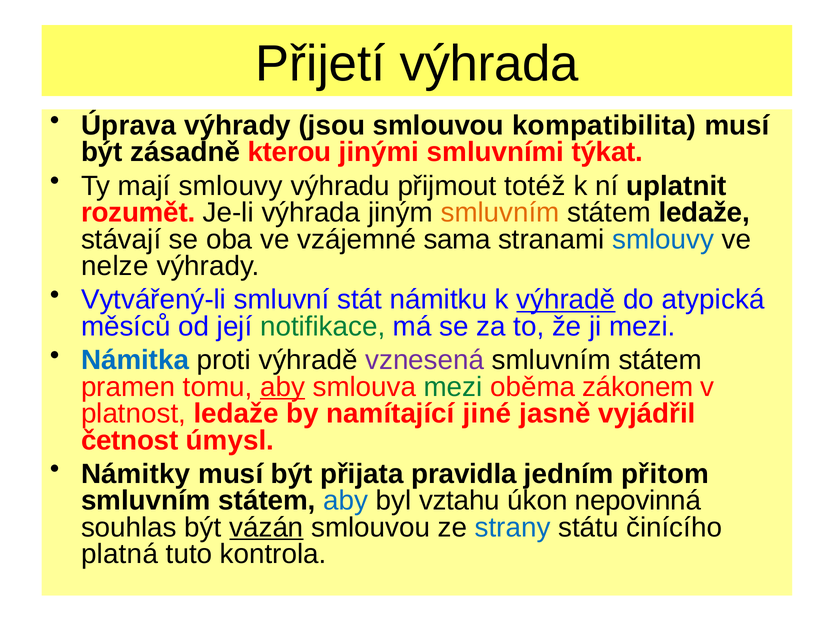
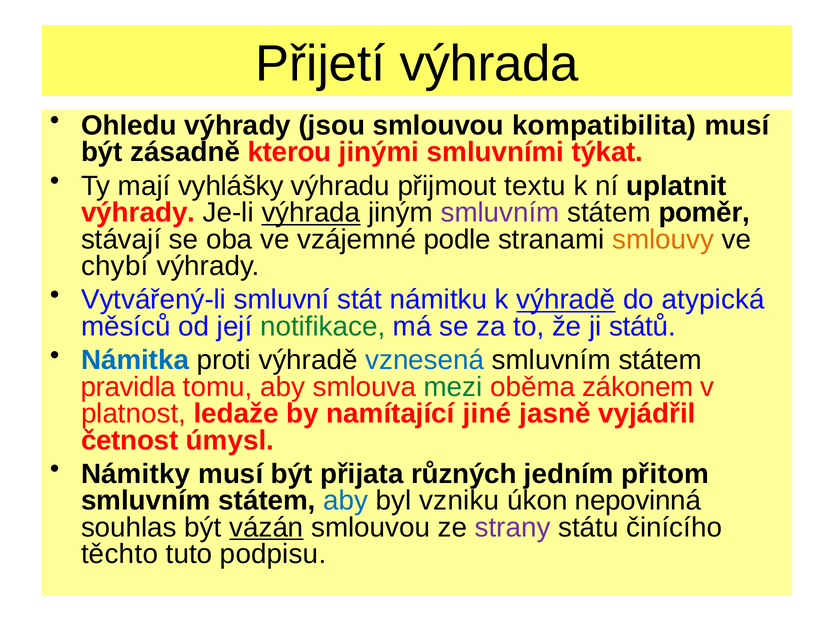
Úprava: Úprava -> Ohledu
mají smlouvy: smlouvy -> vyhlášky
totéž: totéž -> textu
rozumět at (138, 212): rozumět -> výhrady
výhrada at (311, 212) underline: none -> present
smluvním at (500, 212) colour: orange -> purple
státem ledaže: ledaže -> poměr
sama: sama -> podle
smlouvy at (663, 239) colour: blue -> orange
nelze: nelze -> chybí
ji mezi: mezi -> států
vznesená colour: purple -> blue
pramen: pramen -> pravidla
aby at (283, 387) underline: present -> none
pravidla: pravidla -> různých
vztahu: vztahu -> vzniku
strany colour: blue -> purple
platná: platná -> těchto
kontrola: kontrola -> podpisu
